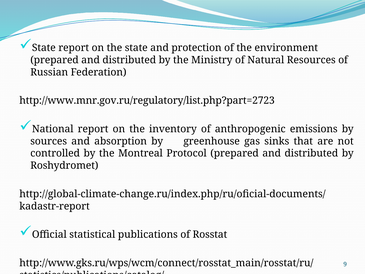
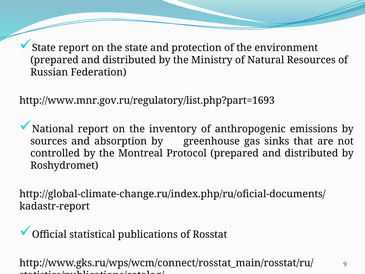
http://www.mnr.gov.ru/regulatory/list.php?part=2723: http://www.mnr.gov.ru/regulatory/list.php?part=2723 -> http://www.mnr.gov.ru/regulatory/list.php?part=1693
